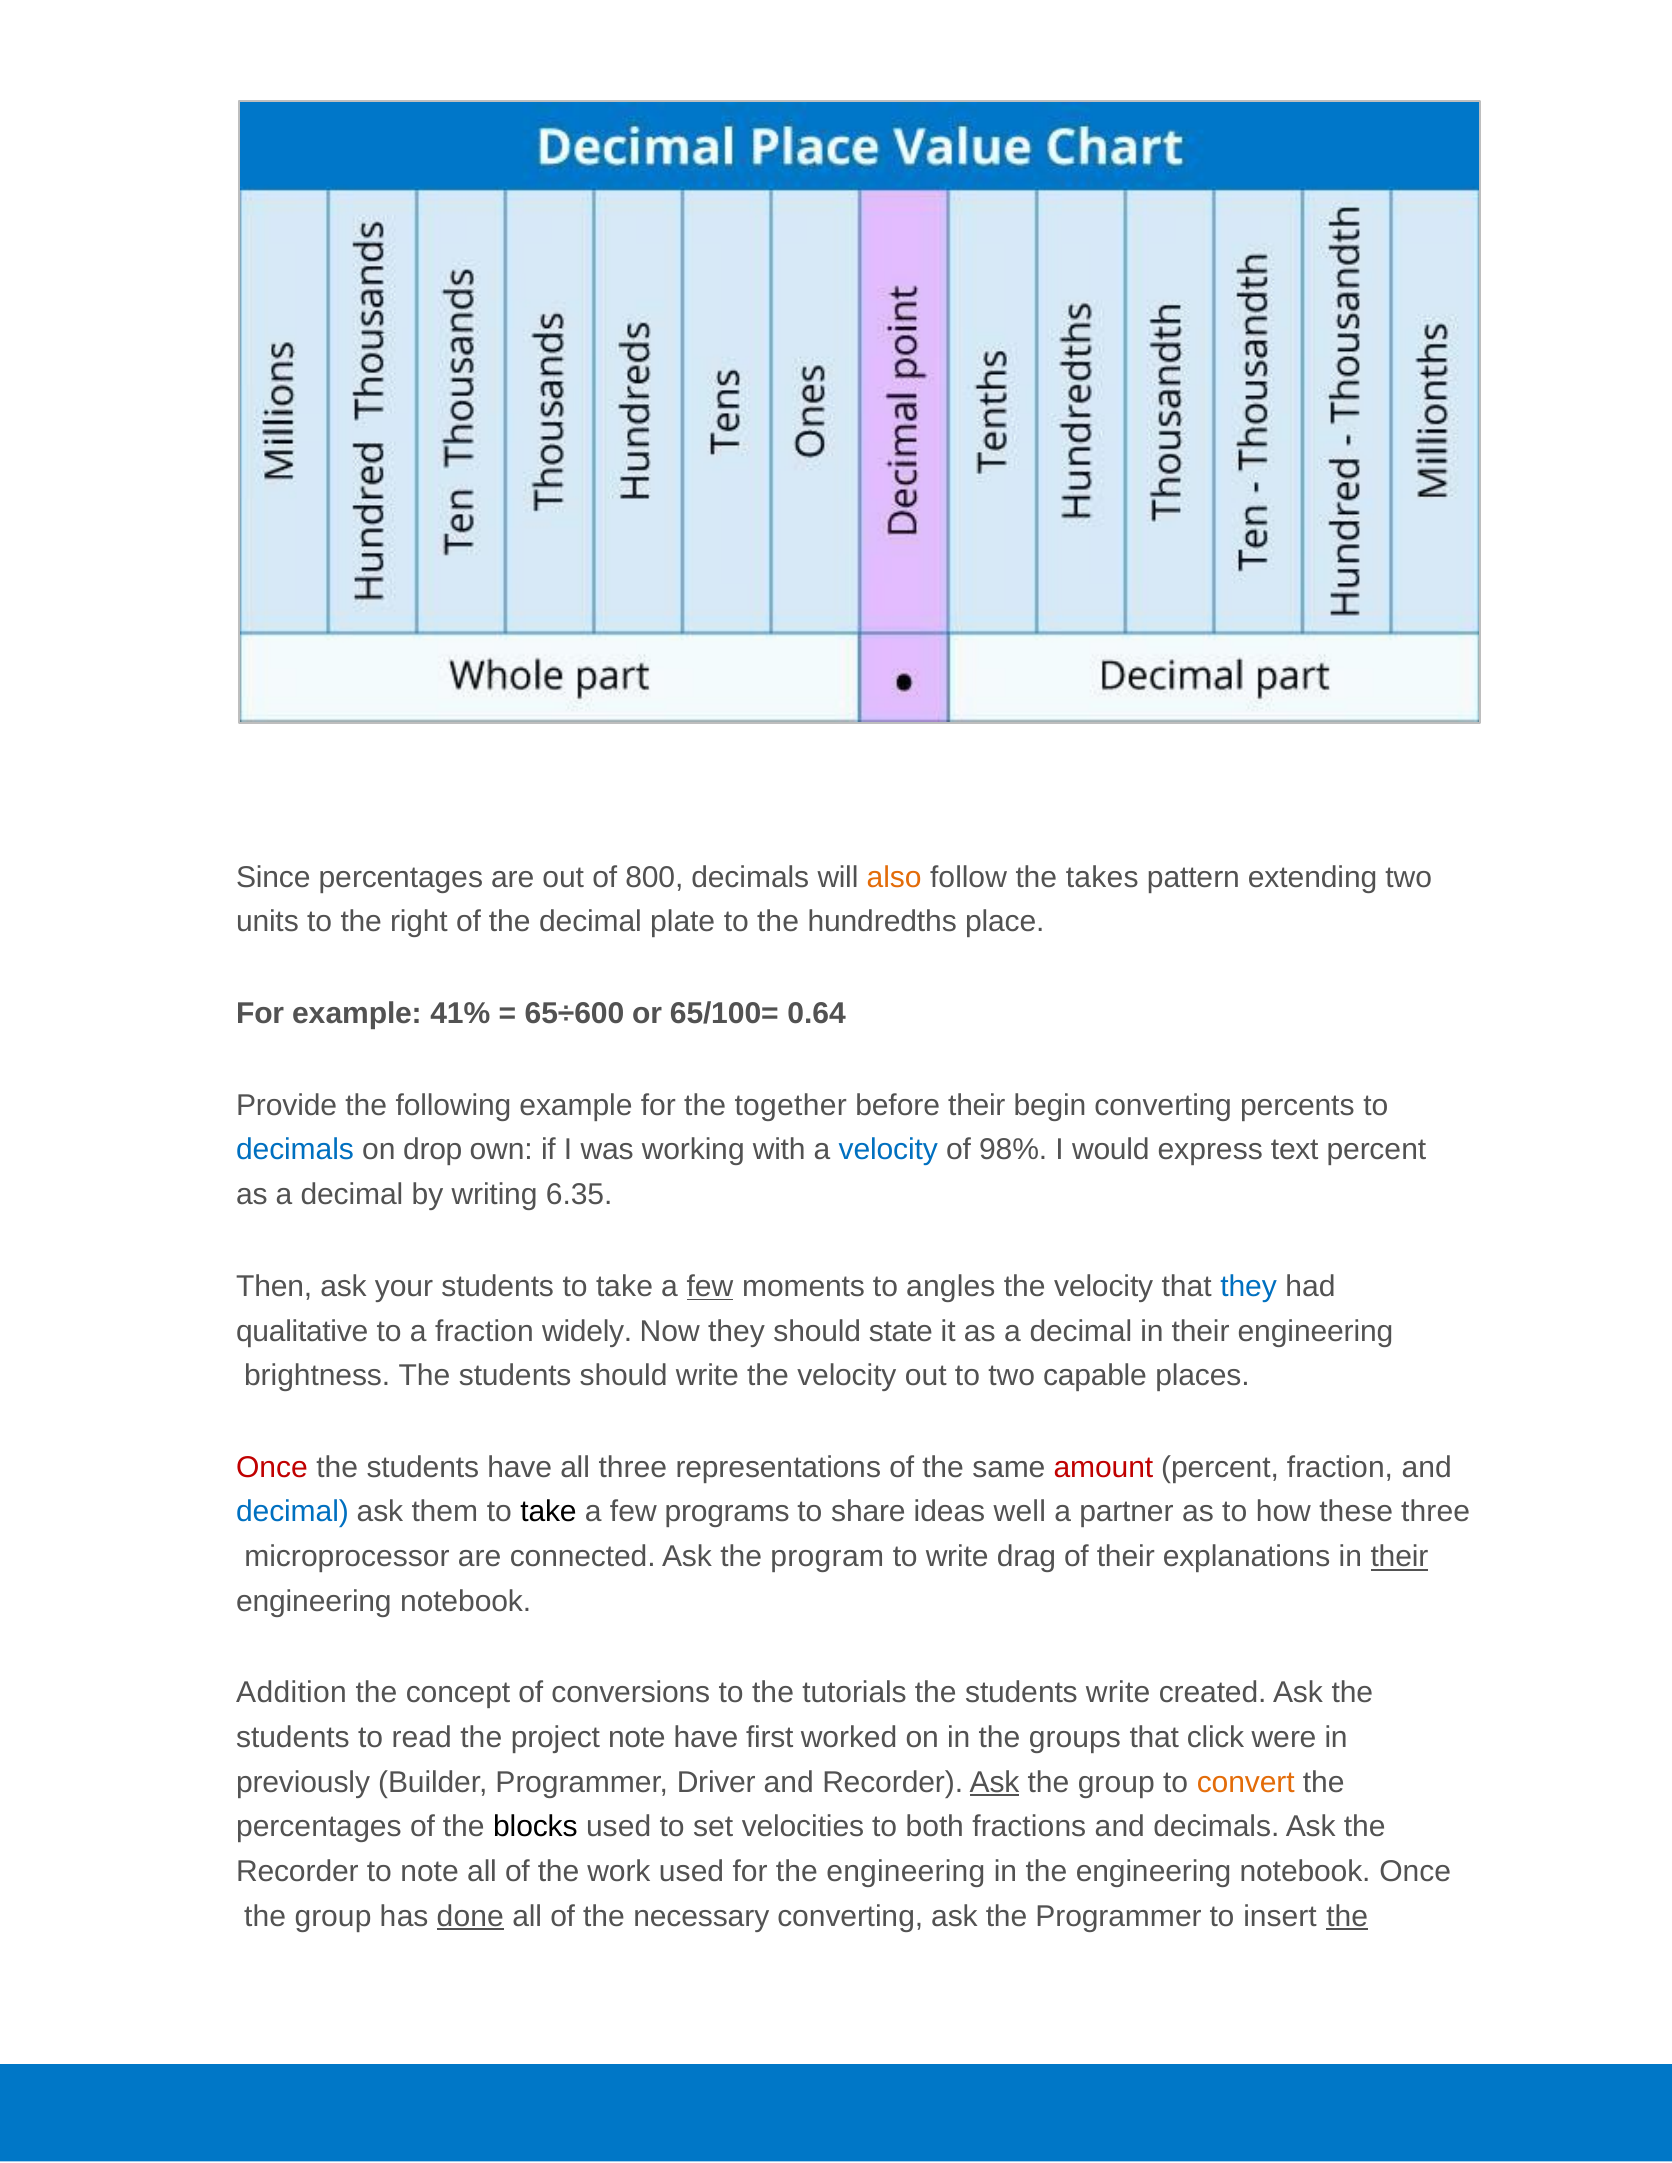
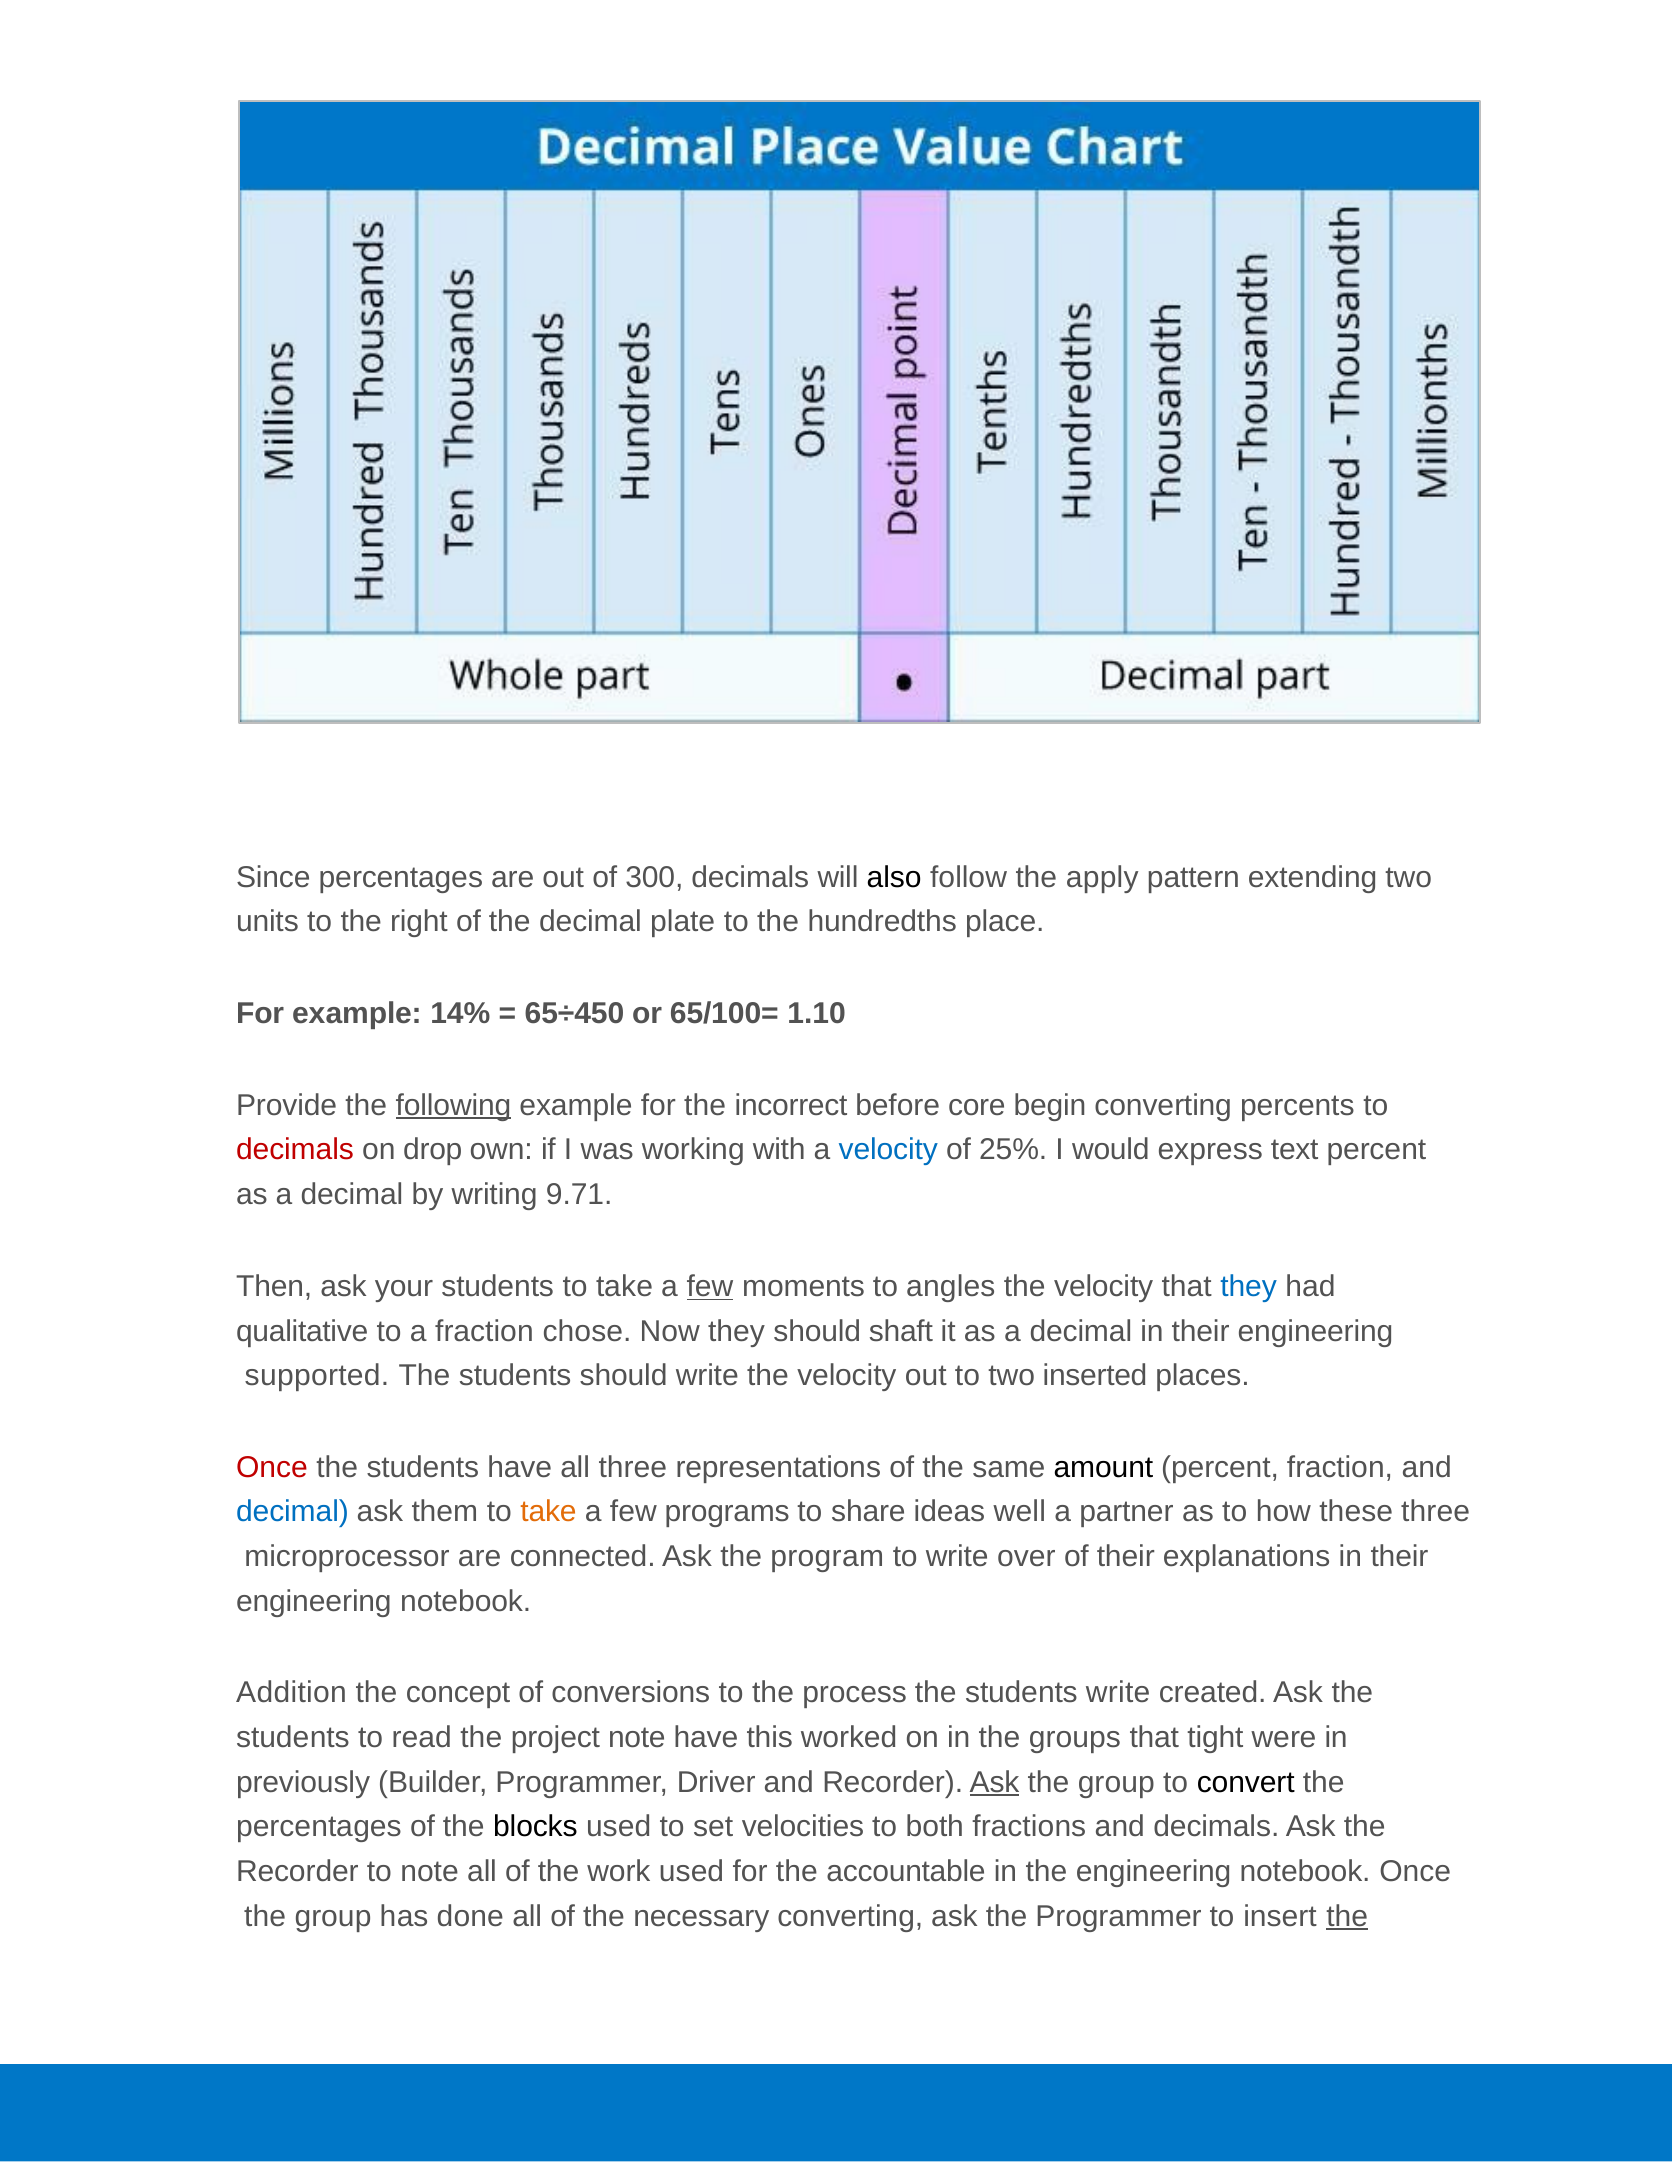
800: 800 -> 300
also colour: orange -> black
takes: takes -> apply
41%: 41% -> 14%
65÷600: 65÷600 -> 65÷450
0.64: 0.64 -> 1.10
following underline: none -> present
together: together -> incorrect
before their: their -> core
decimals at (295, 1150) colour: blue -> red
98%: 98% -> 25%
6.35: 6.35 -> 9.71
widely: widely -> chose
state: state -> shaft
brightness: brightness -> supported
capable: capable -> inserted
amount colour: red -> black
take at (549, 1513) colour: black -> orange
drag: drag -> over
their at (1400, 1557) underline: present -> none
tutorials: tutorials -> process
first: first -> this
click: click -> tight
convert colour: orange -> black
for the engineering: engineering -> accountable
done underline: present -> none
